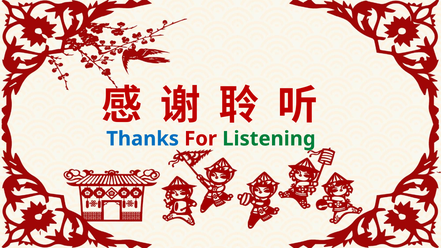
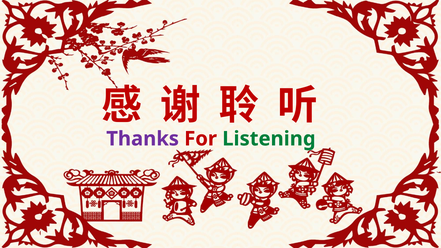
Thanks colour: blue -> purple
